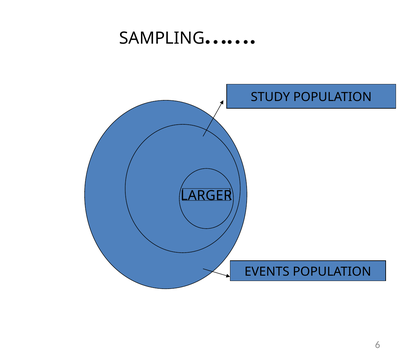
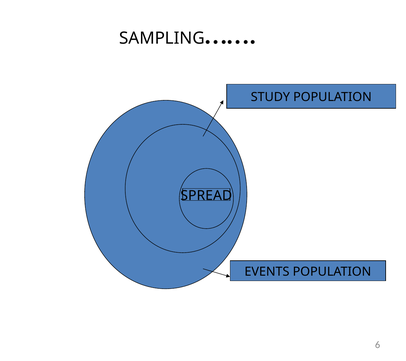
LARGER: LARGER -> SPREAD
